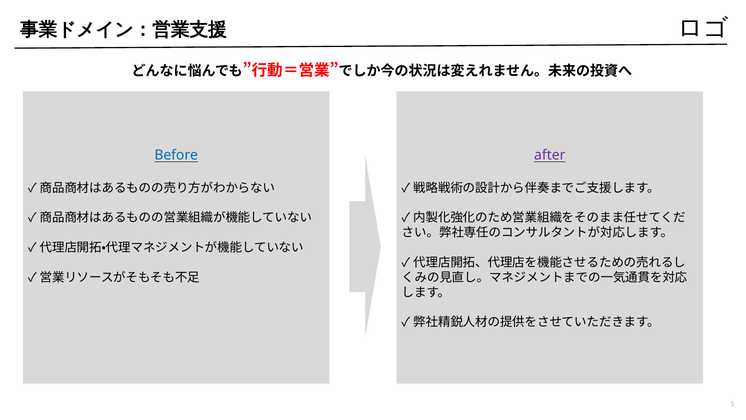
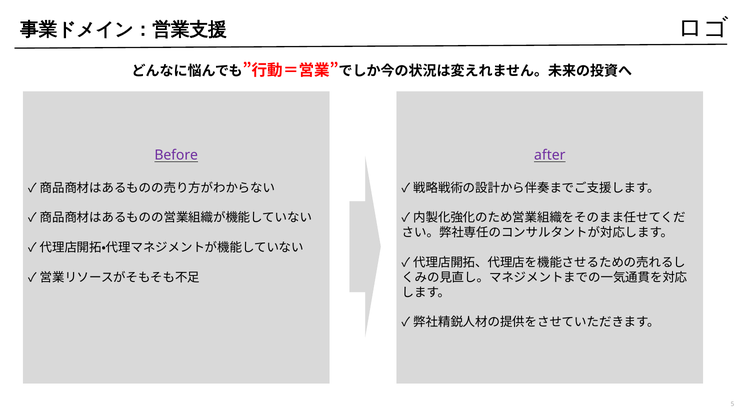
Before colour: blue -> purple
